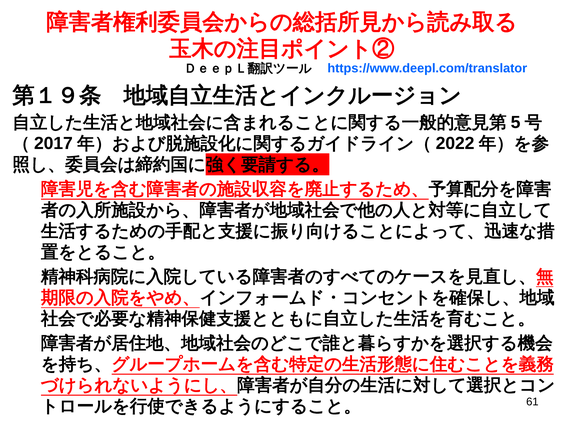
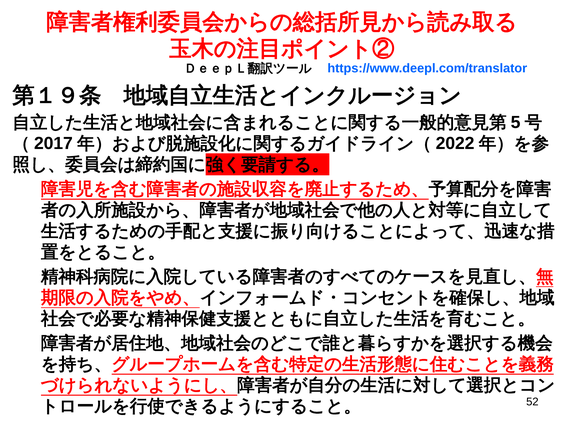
61: 61 -> 52
